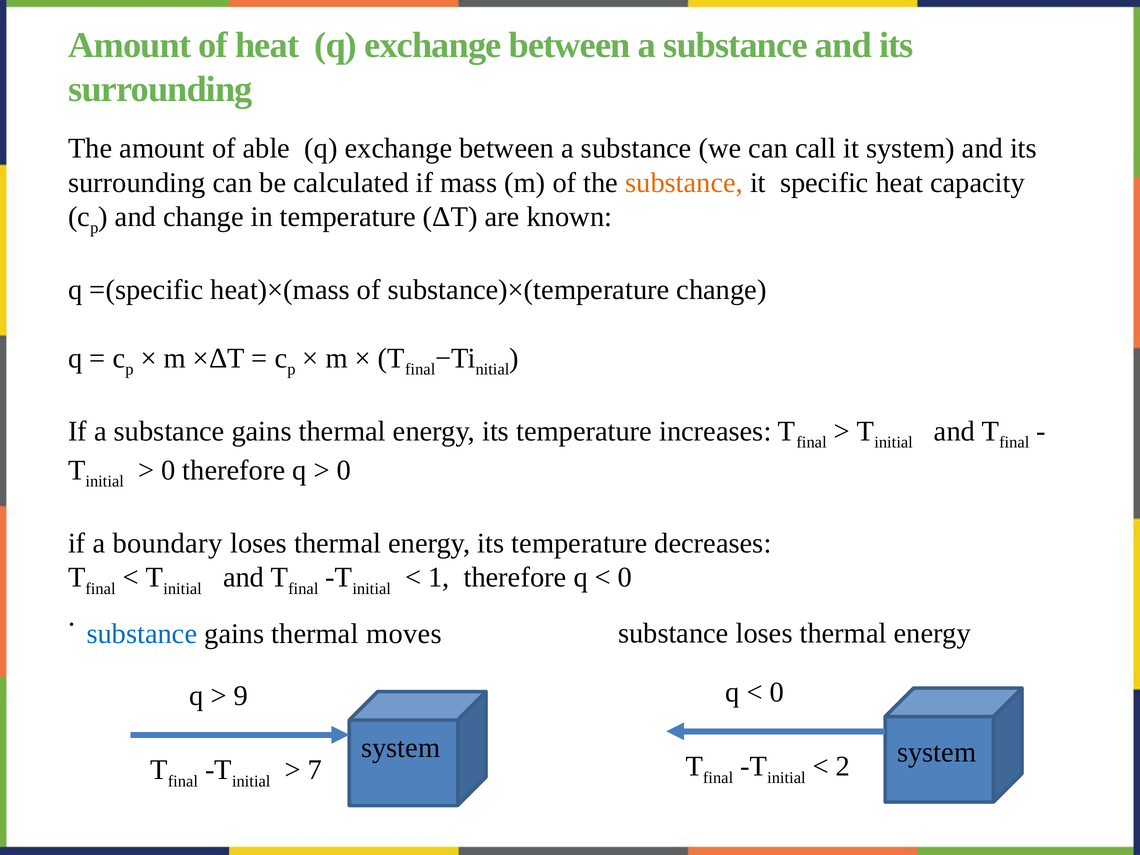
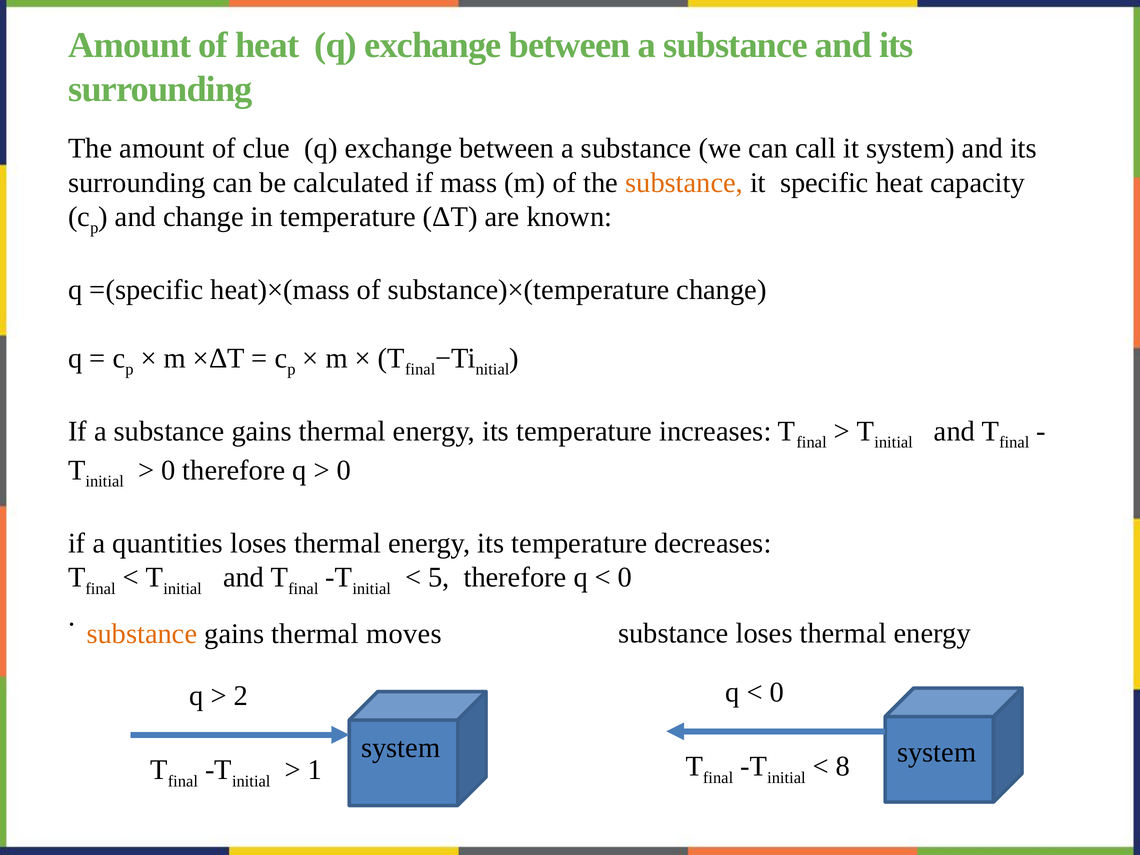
able: able -> clue
boundary: boundary -> quantities
1: 1 -> 5
substance at (142, 634) colour: blue -> orange
9: 9 -> 2
2: 2 -> 8
7: 7 -> 1
